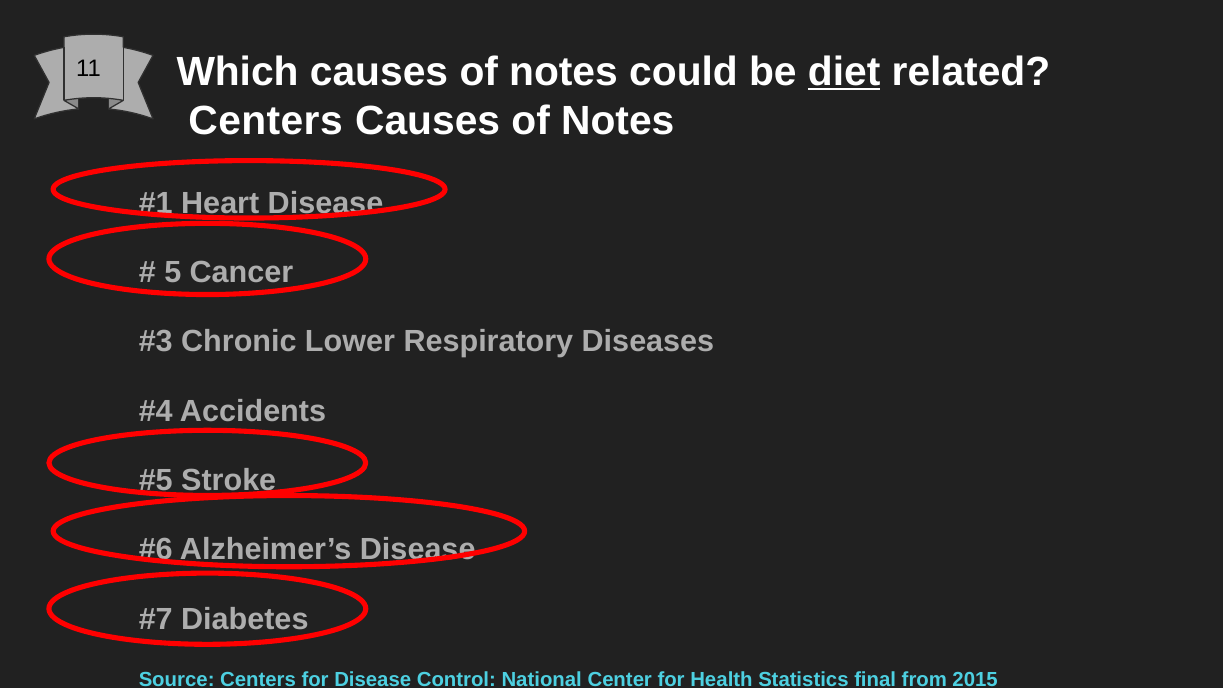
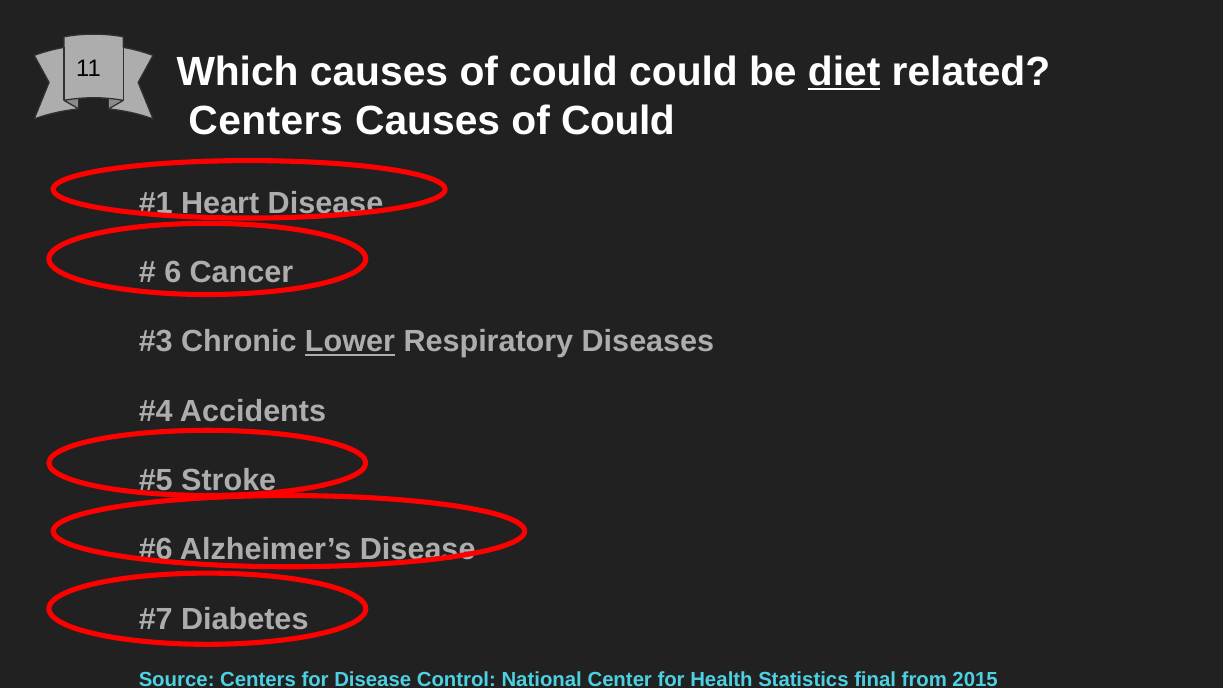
Which causes of notes: notes -> could
Notes at (618, 121): Notes -> Could
5: 5 -> 6
Lower underline: none -> present
